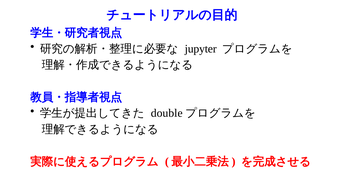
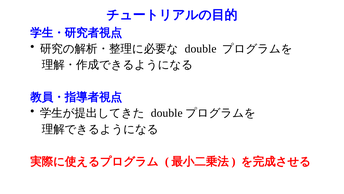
jupyter at (201, 49): jupyter -> double
